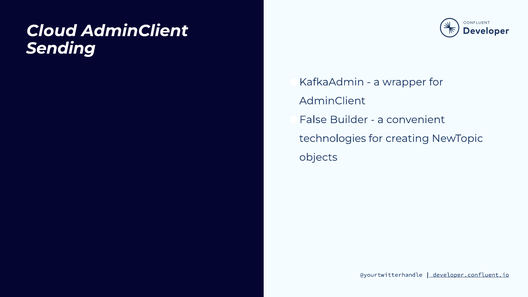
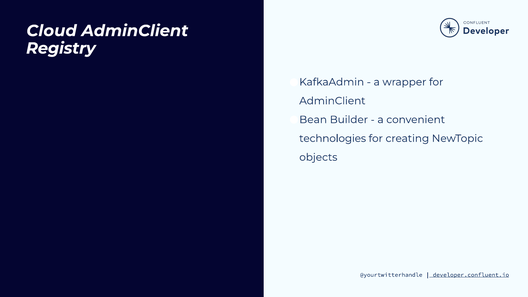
Sending: Sending -> Registry
False: False -> Bean
